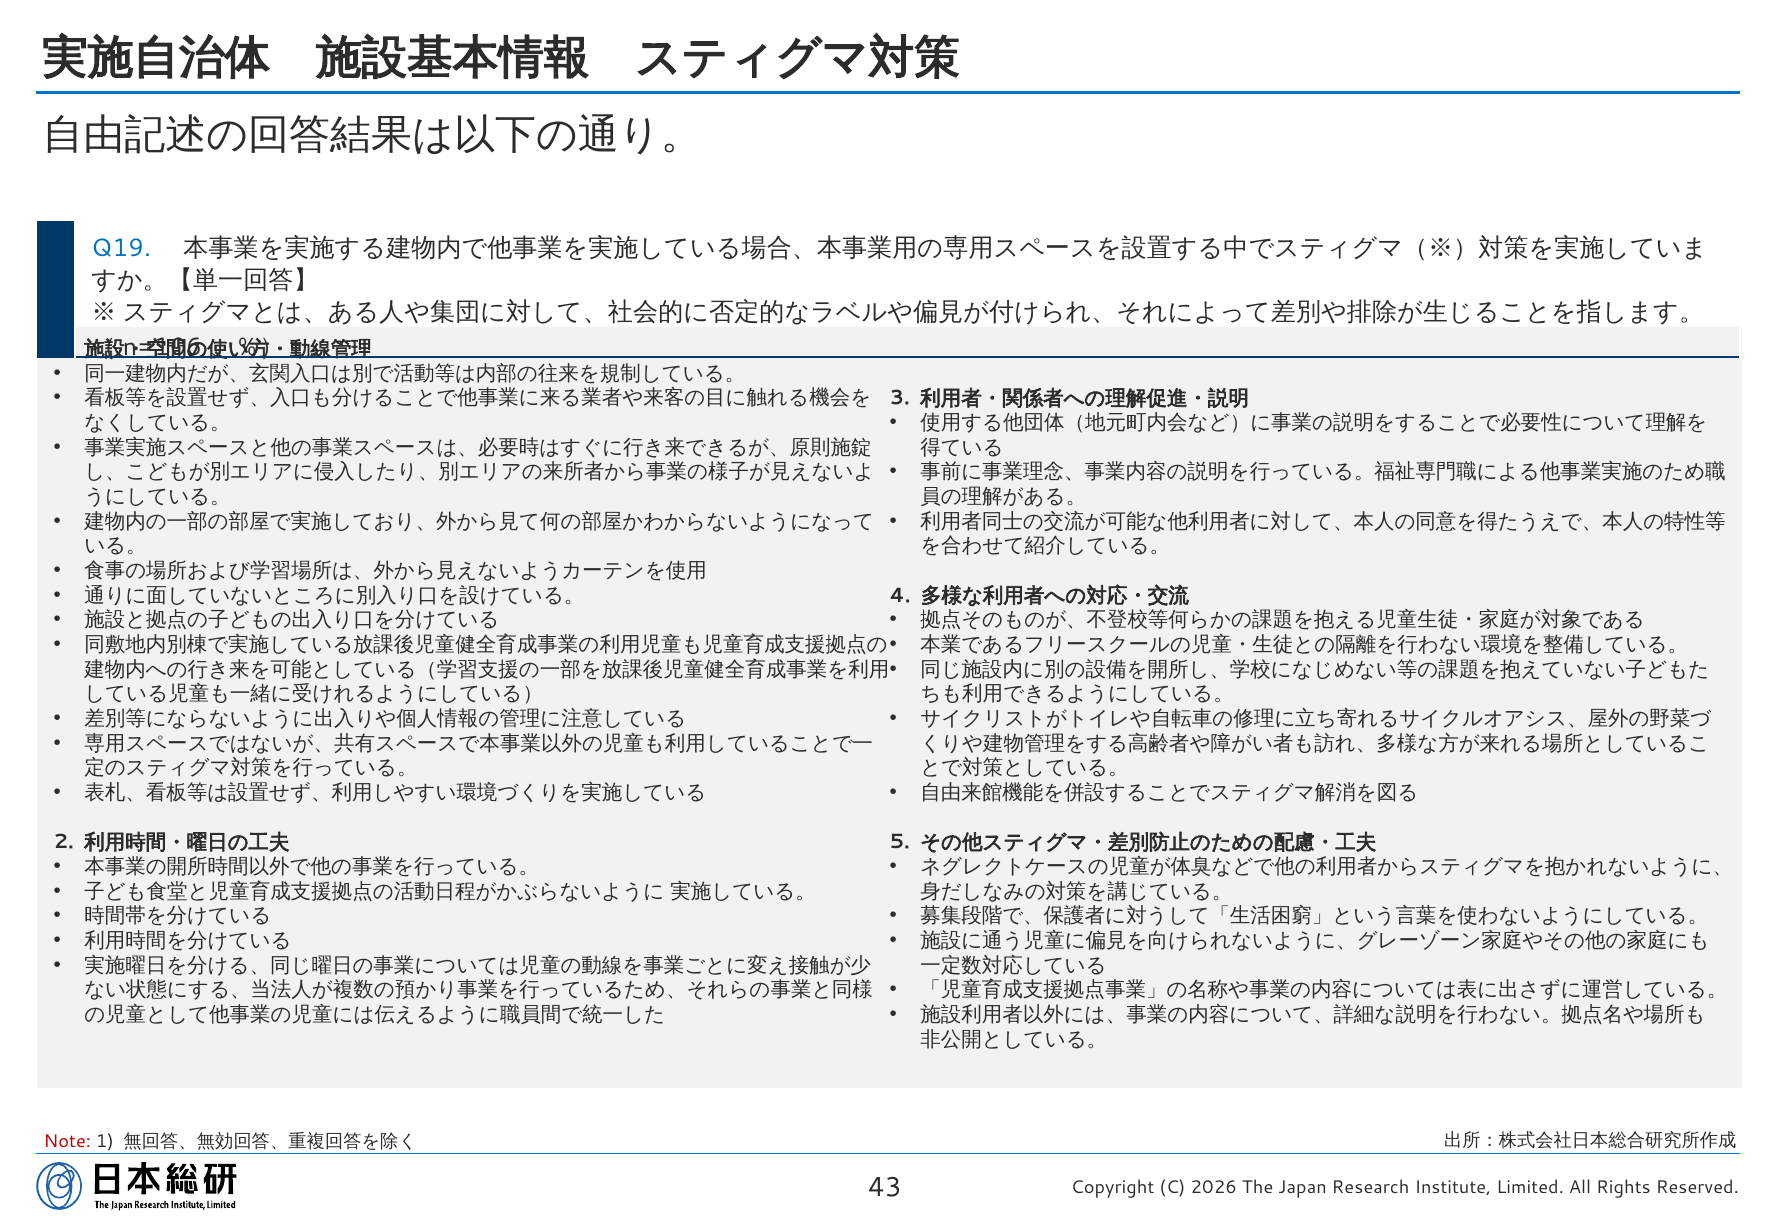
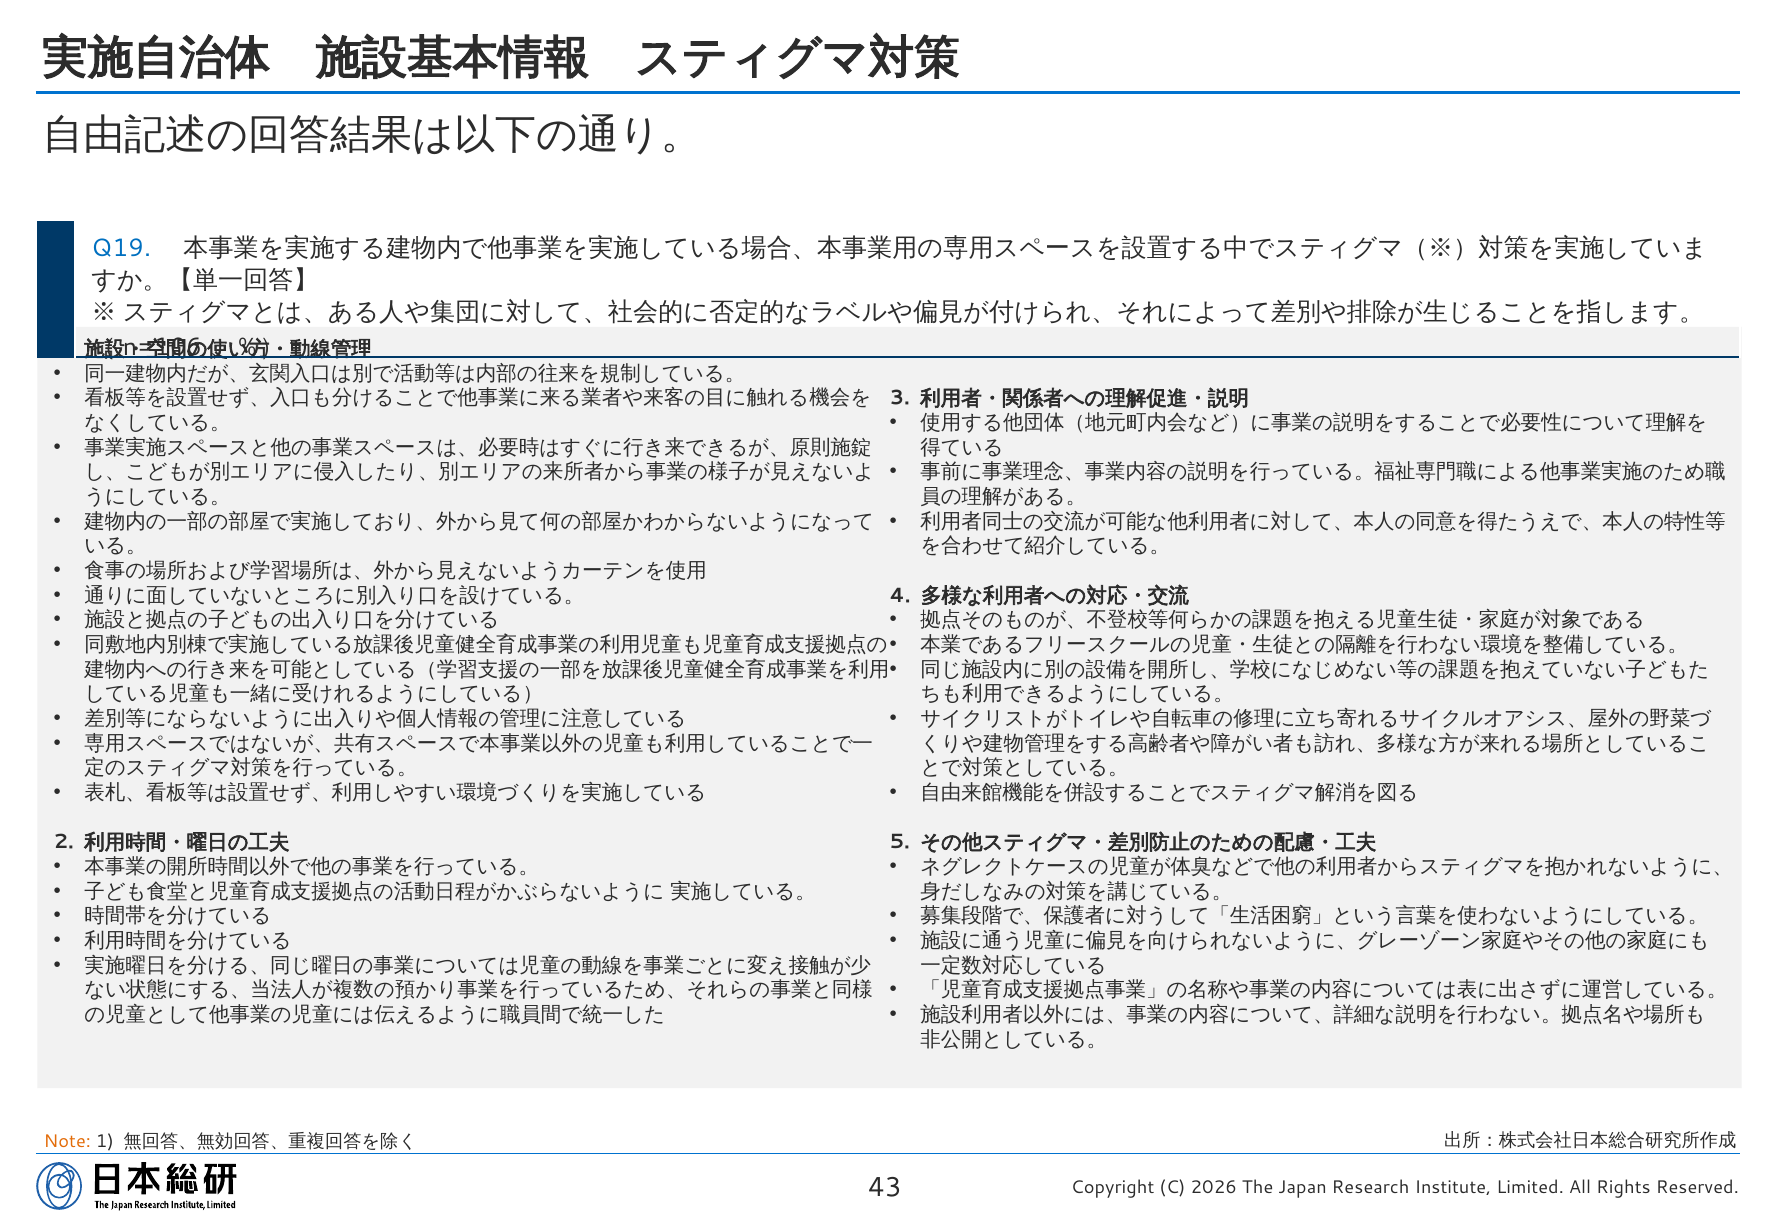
Note colour: red -> orange
